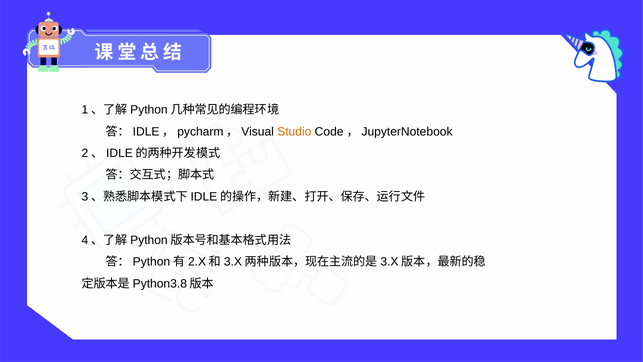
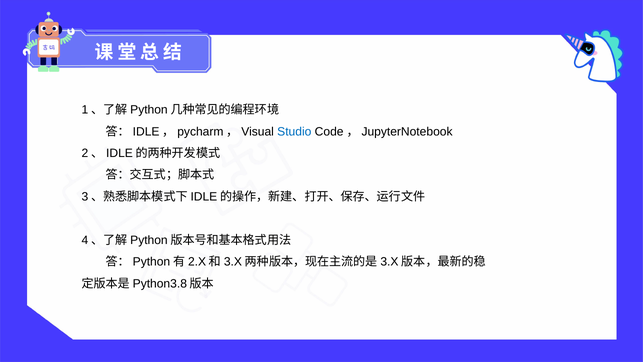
Studio colour: orange -> blue
